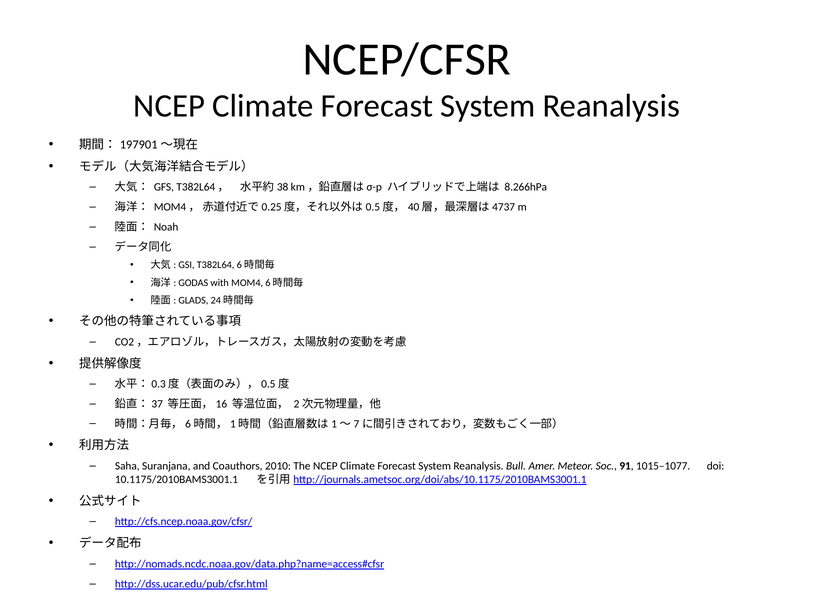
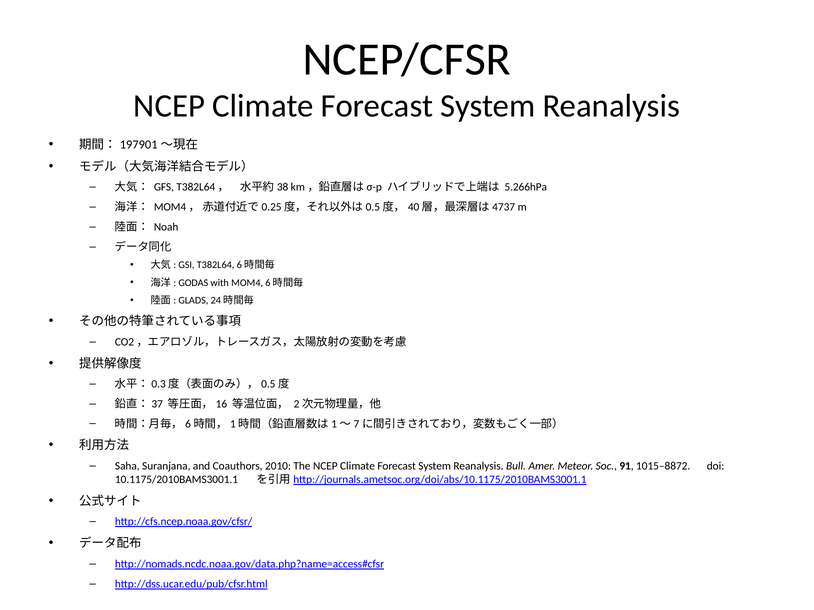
8.266hPa: 8.266hPa -> 5.266hPa
1015–1077: 1015–1077 -> 1015–8872
